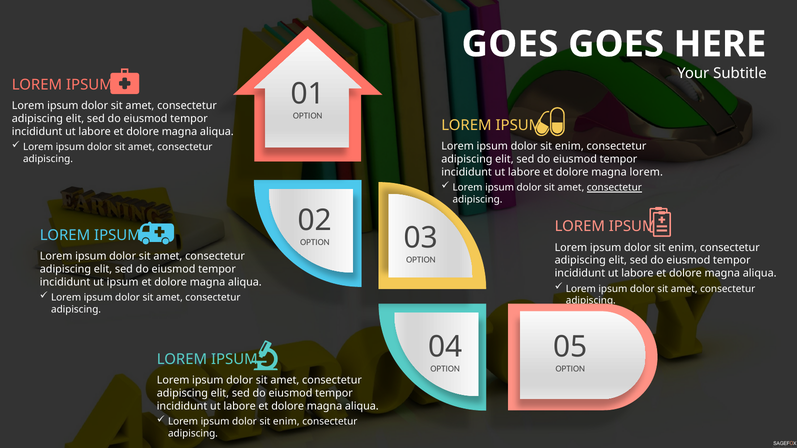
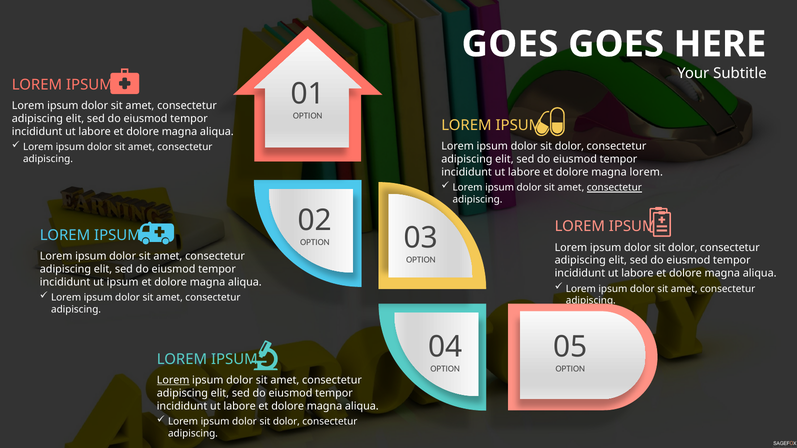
enim at (569, 147): enim -> dolor
enim at (683, 248): enim -> dolor
Lorem at (173, 381) underline: none -> present
enim at (286, 422): enim -> dolor
